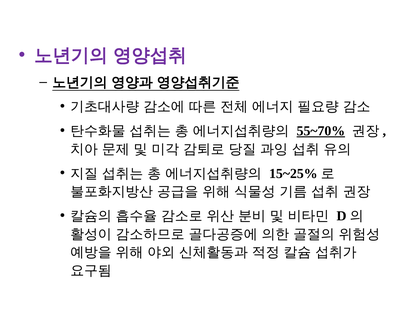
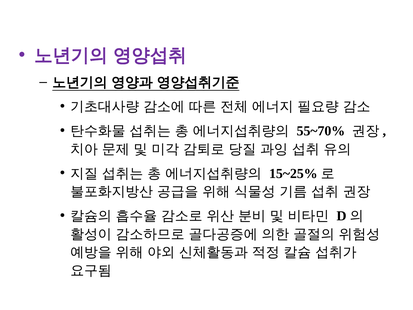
55~70% underline: present -> none
